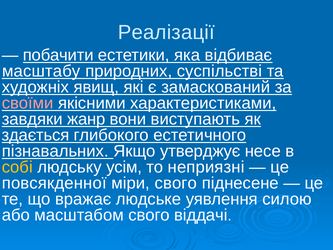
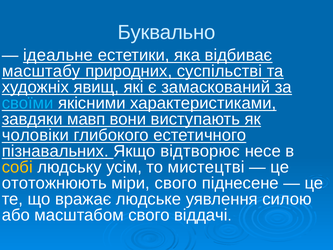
Реалізації: Реалізації -> Буквально
побачити: побачити -> ідеальне
своїми colour: pink -> light blue
жанр: жанр -> мавп
здається: здається -> чоловіки
утверджує: утверджує -> відтворює
неприязні: неприязні -> мистецтві
повсякденної: повсякденної -> ототожнюють
